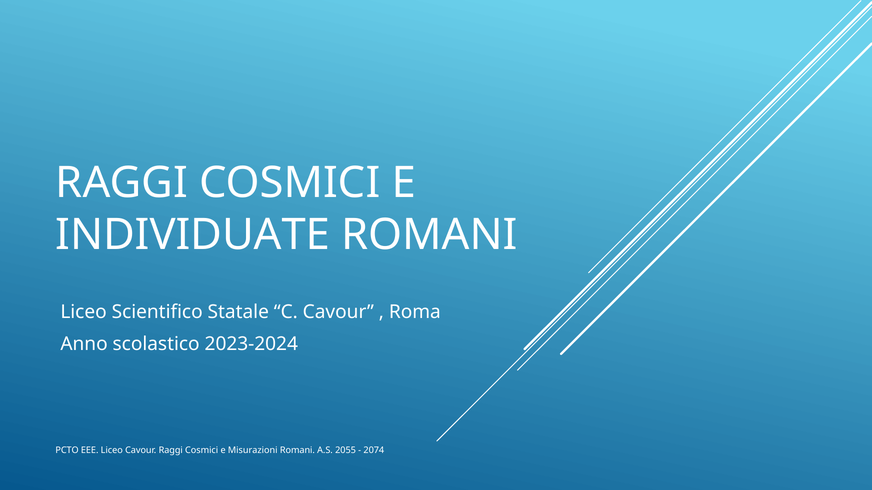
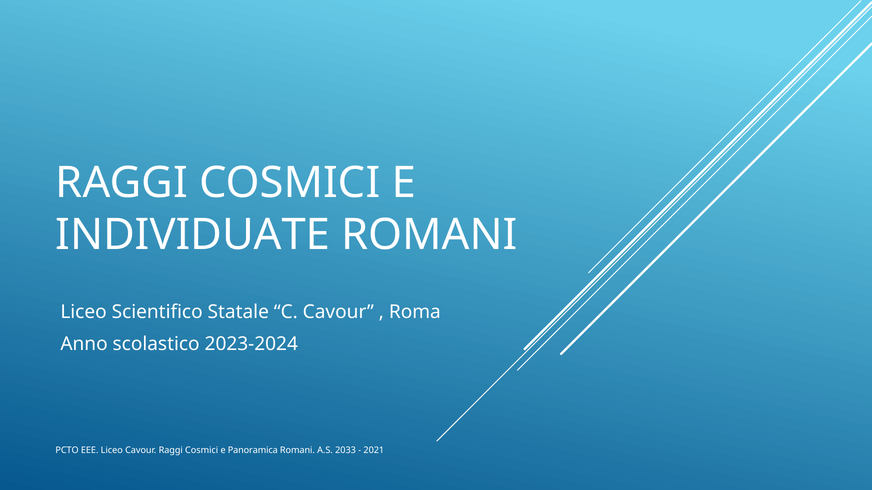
Misurazioni: Misurazioni -> Panoramica
2055: 2055 -> 2033
2074: 2074 -> 2021
